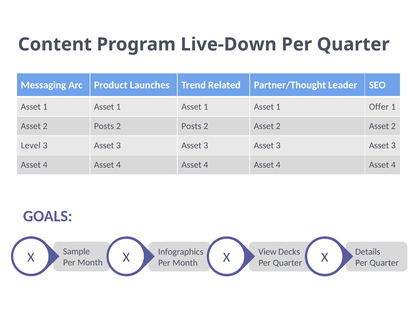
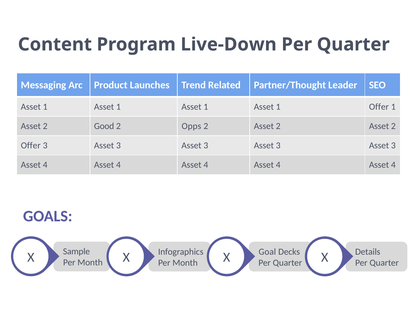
Asset 2 Posts: Posts -> Good
Posts at (191, 126): Posts -> Opps
Level at (31, 146): Level -> Offer
View: View -> Goal
